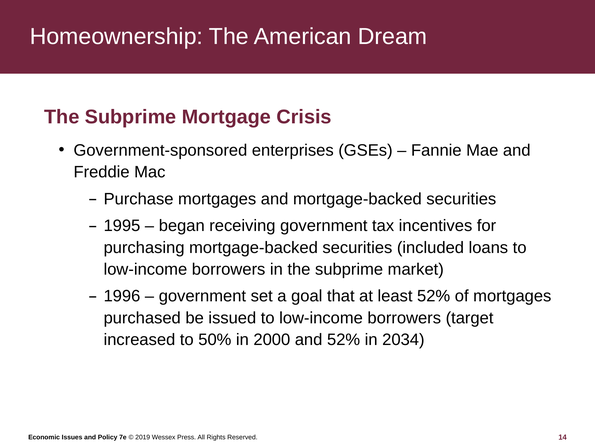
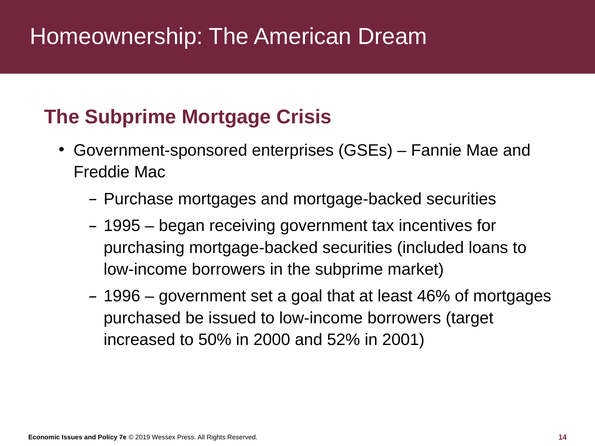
least 52%: 52% -> 46%
2034: 2034 -> 2001
